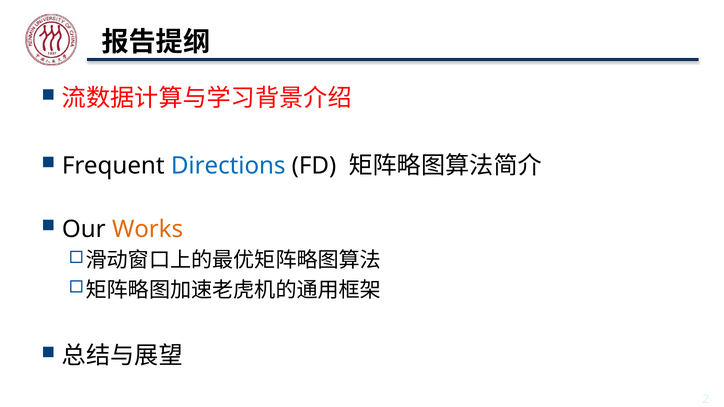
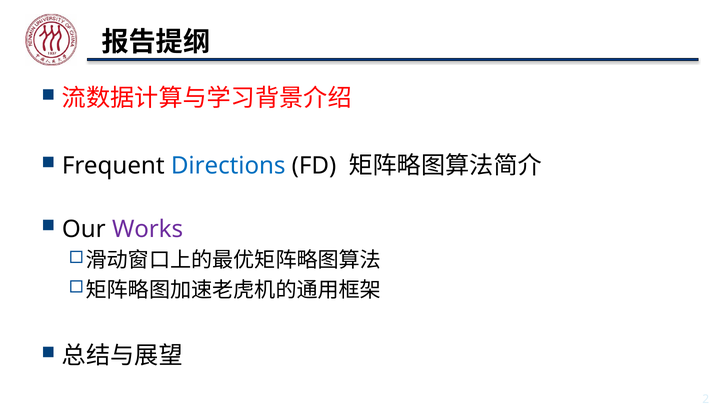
Works colour: orange -> purple
